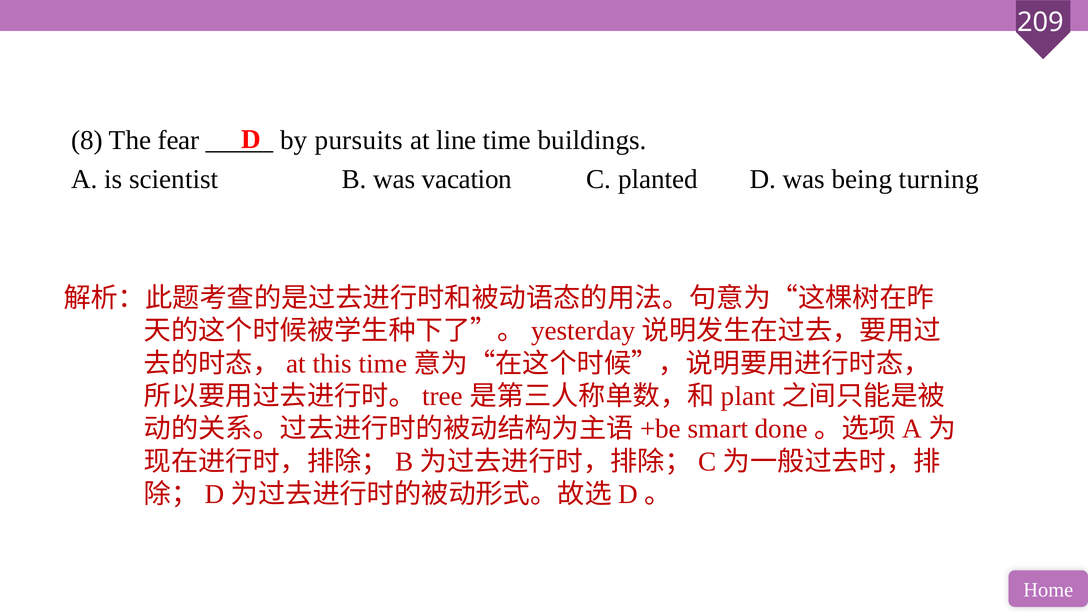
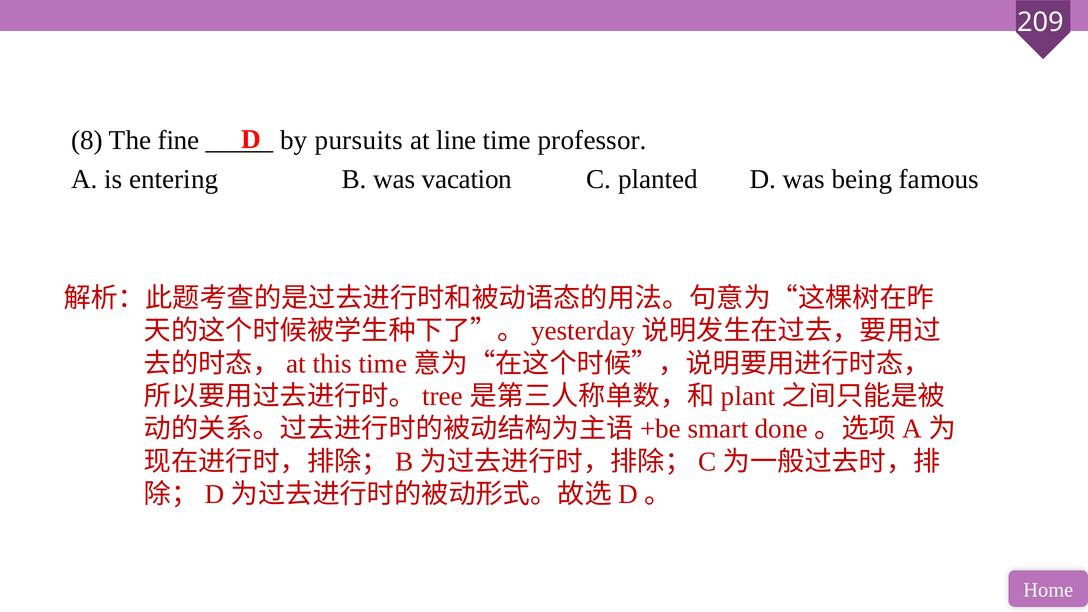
fear: fear -> fine
buildings: buildings -> professor
scientist: scientist -> entering
turning: turning -> famous
